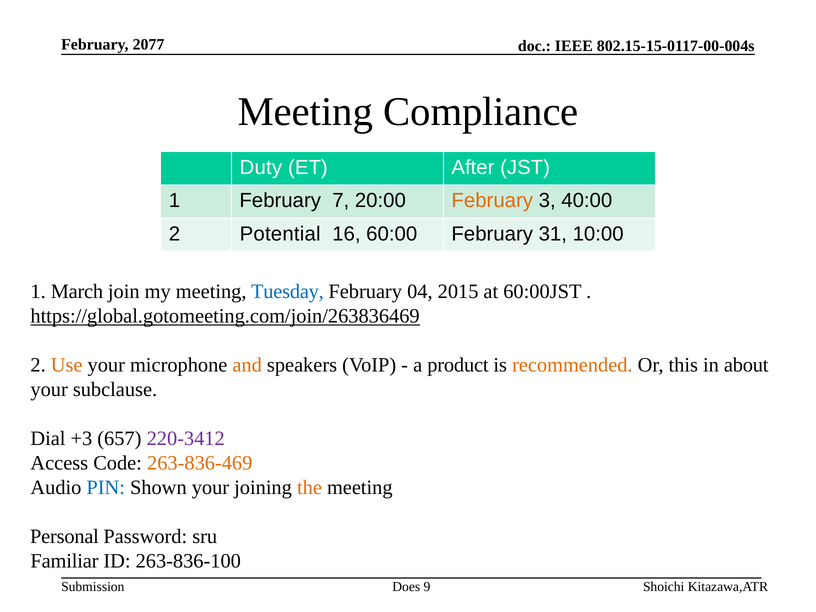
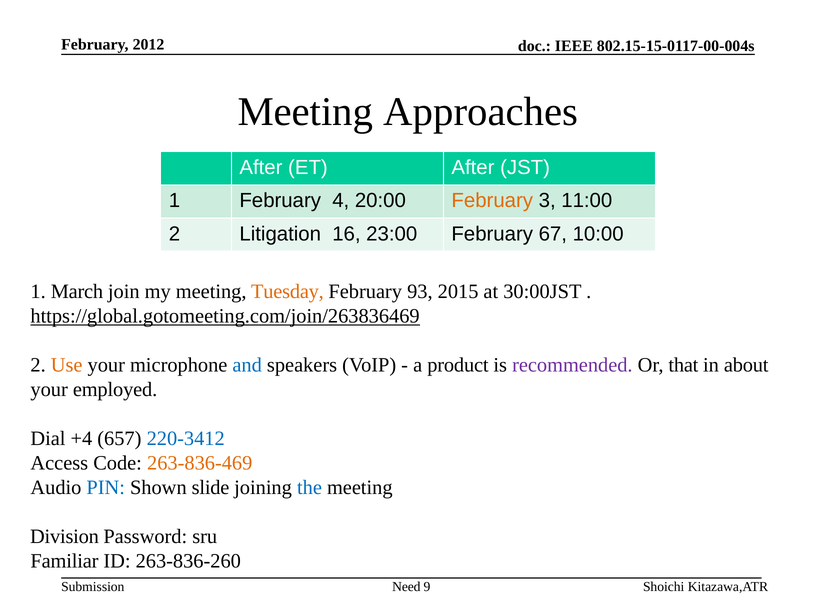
2077: 2077 -> 2012
Compliance: Compliance -> Approaches
Duty at (261, 168): Duty -> After
7: 7 -> 4
40:00: 40:00 -> 11:00
Potential: Potential -> Litigation
60:00: 60:00 -> 23:00
31: 31 -> 67
Tuesday colour: blue -> orange
04: 04 -> 93
60:00JST: 60:00JST -> 30:00JST
and colour: orange -> blue
recommended colour: orange -> purple
this: this -> that
subclause: subclause -> employed
+3: +3 -> +4
220-3412 colour: purple -> blue
Shown your: your -> slide
the colour: orange -> blue
Personal: Personal -> Division
263-836-100: 263-836-100 -> 263-836-260
Does: Does -> Need
